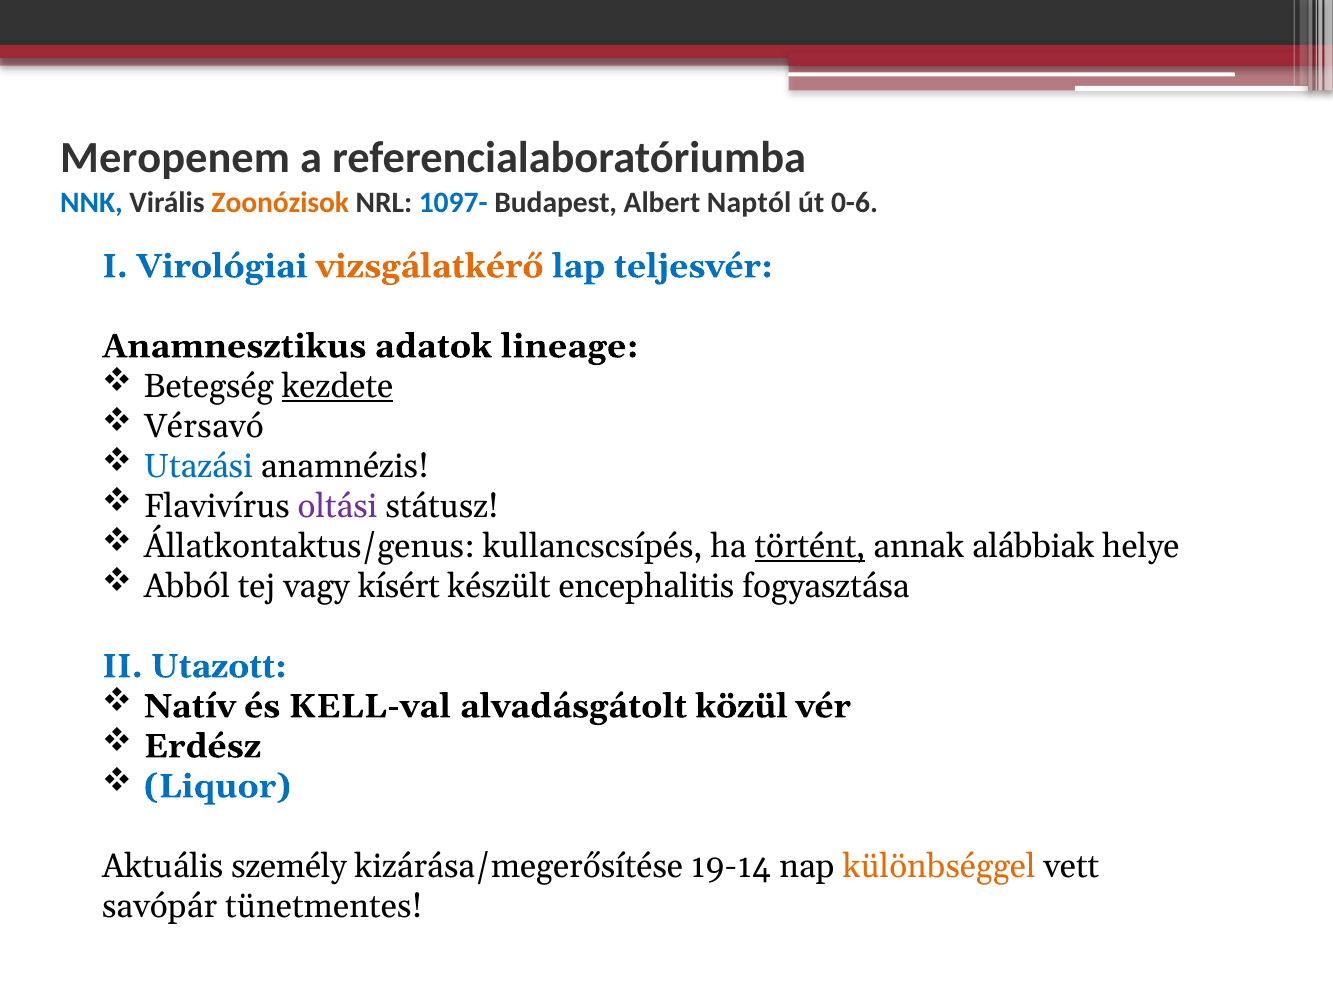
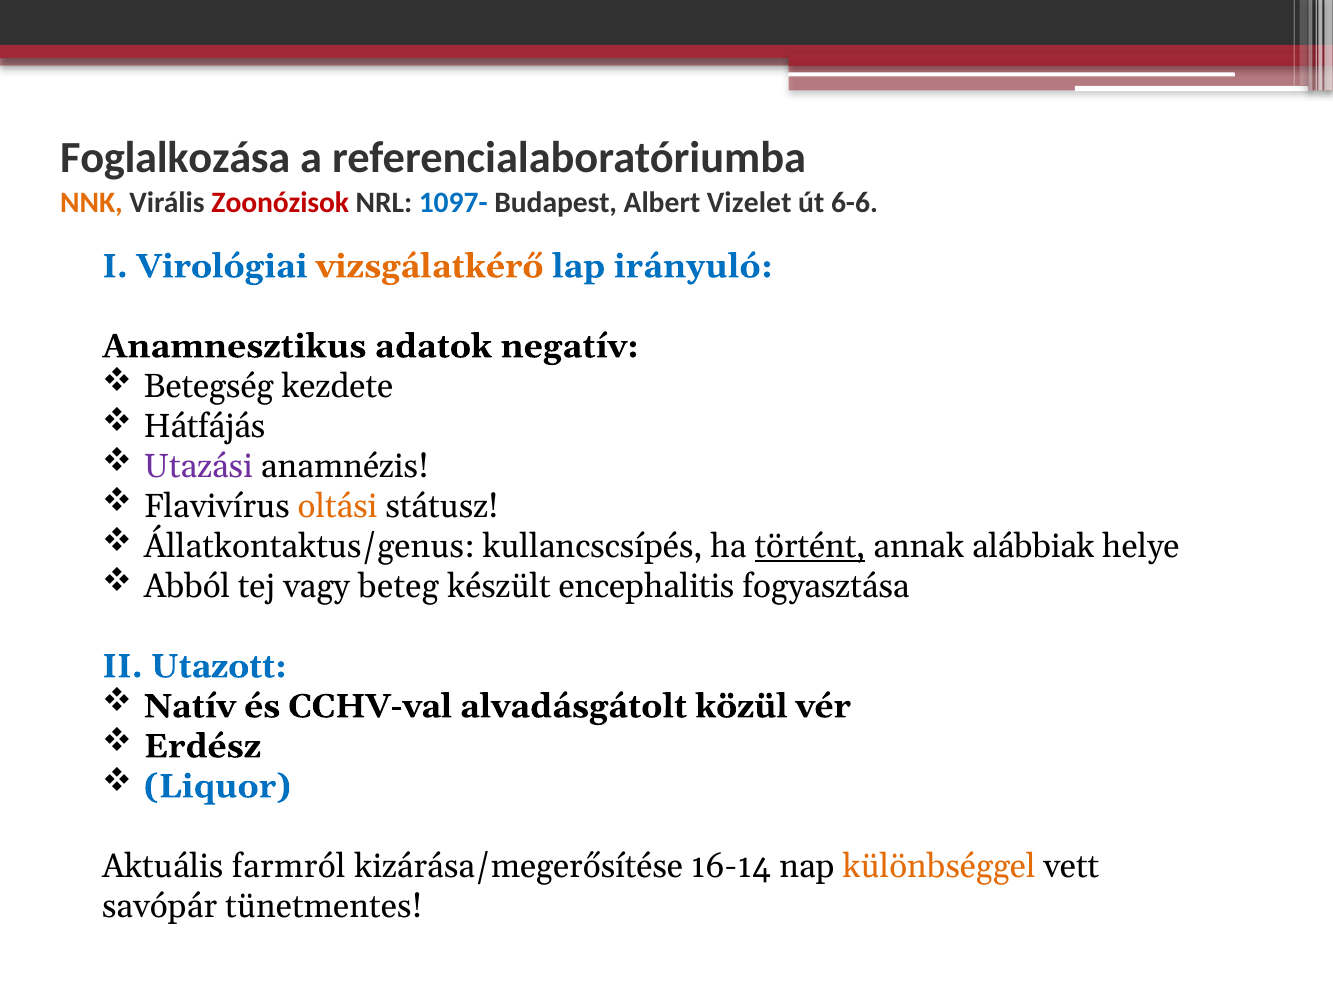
Meropenem: Meropenem -> Foglalkozása
NNK colour: blue -> orange
Zoonózisok colour: orange -> red
Naptól: Naptól -> Vizelet
0-6: 0-6 -> 6-6
teljesvér: teljesvér -> irányuló
lineage: lineage -> negatív
kezdete underline: present -> none
Vérsavó: Vérsavó -> Hátfájás
Utazási colour: blue -> purple
oltási colour: purple -> orange
kísért: kísért -> beteg
KELL-val: KELL-val -> CCHV-val
személy: személy -> farmról
19-14: 19-14 -> 16-14
